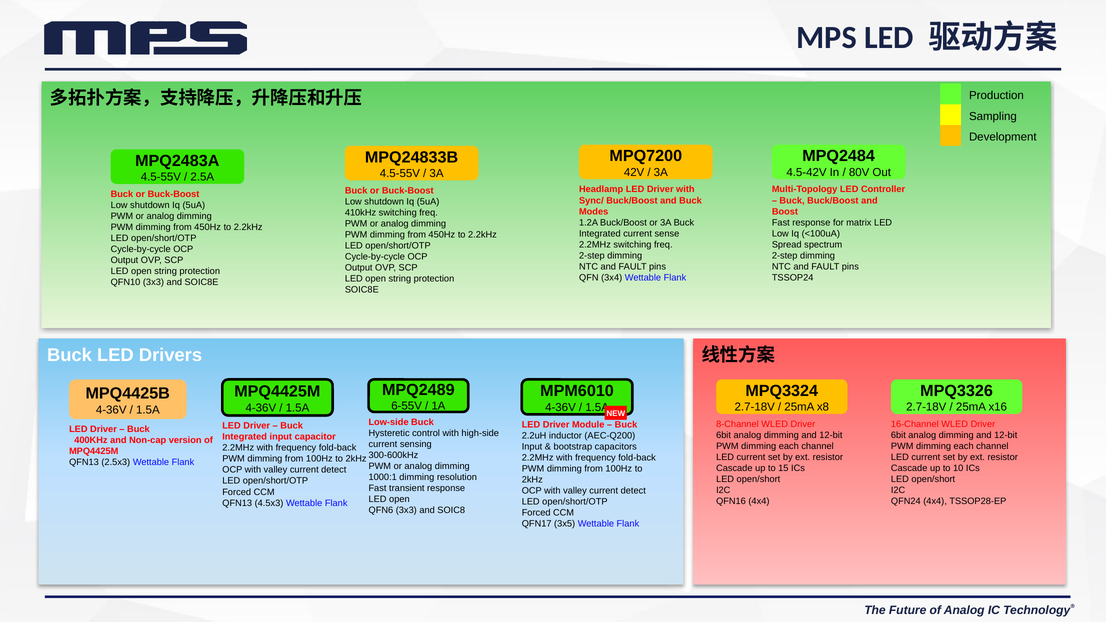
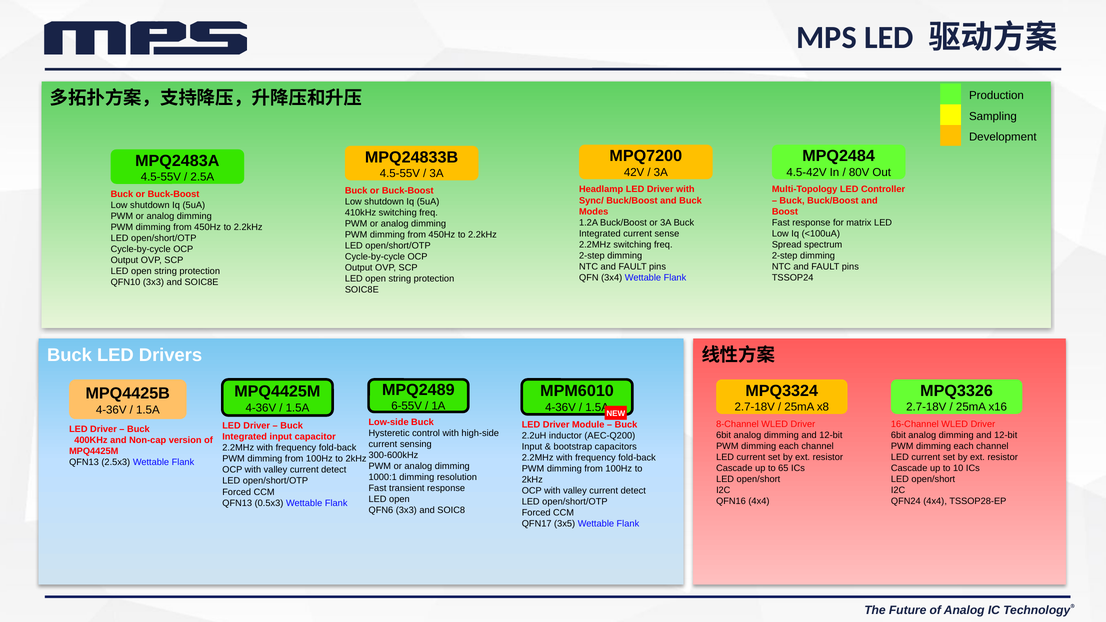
15: 15 -> 65
4.5x3: 4.5x3 -> 0.5x3
